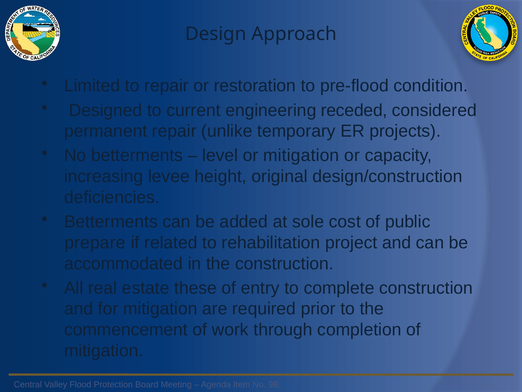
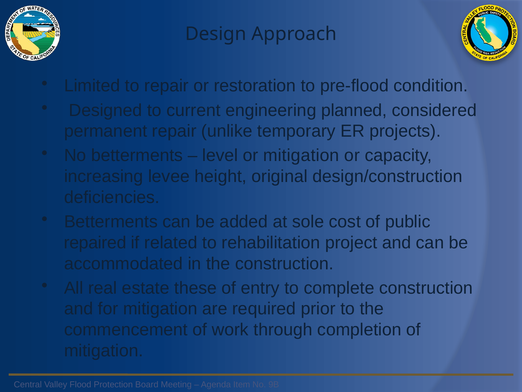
receded: receded -> planned
prepare: prepare -> repaired
